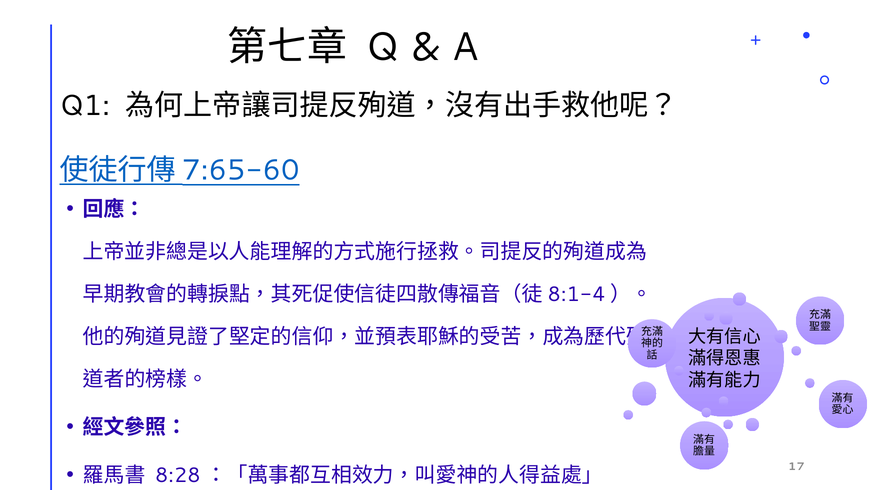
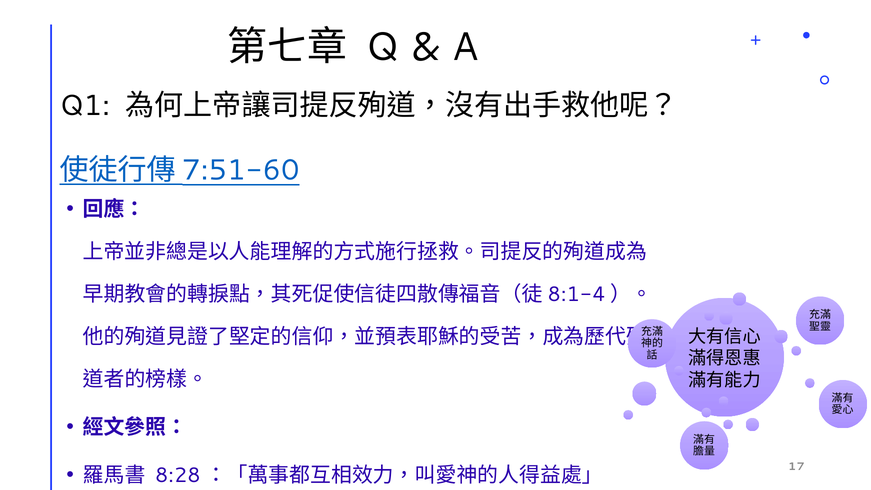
7:65-60: 7:65-60 -> 7:51-60
